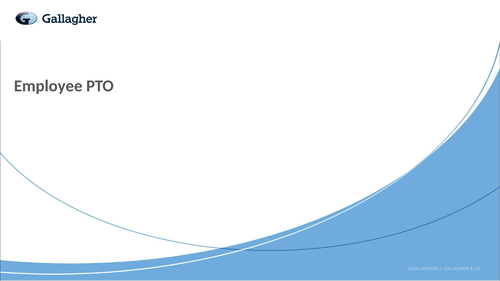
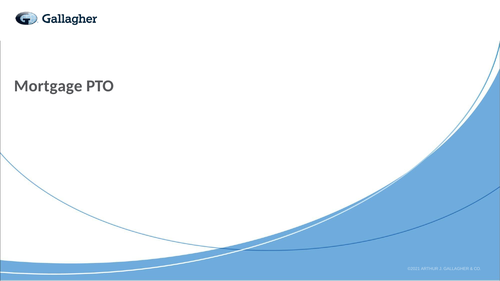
Employee: Employee -> Mortgage
